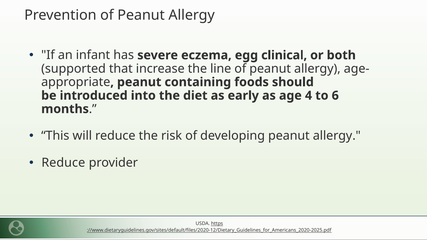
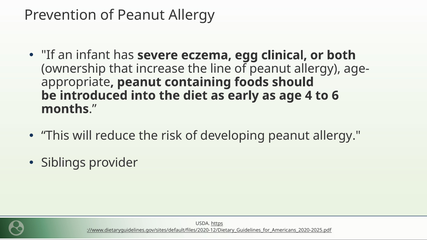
supported: supported -> ownership
Reduce at (63, 163): Reduce -> Siblings
